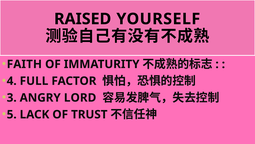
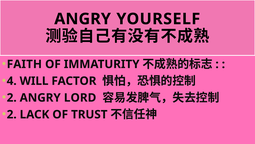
RAISED at (83, 19): RAISED -> ANGRY
FULL: FULL -> WILL
3 at (12, 97): 3 -> 2
5 at (12, 114): 5 -> 2
